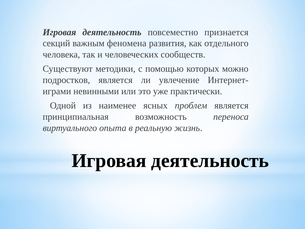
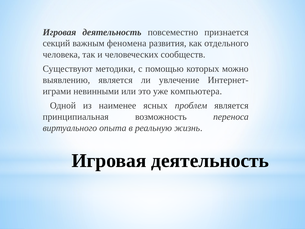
подростков: подростков -> выявлению
практически: практически -> компьютера
